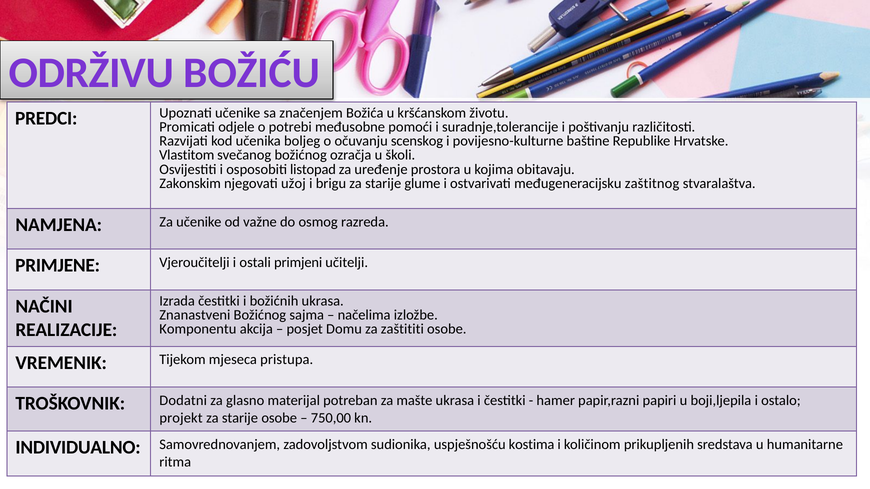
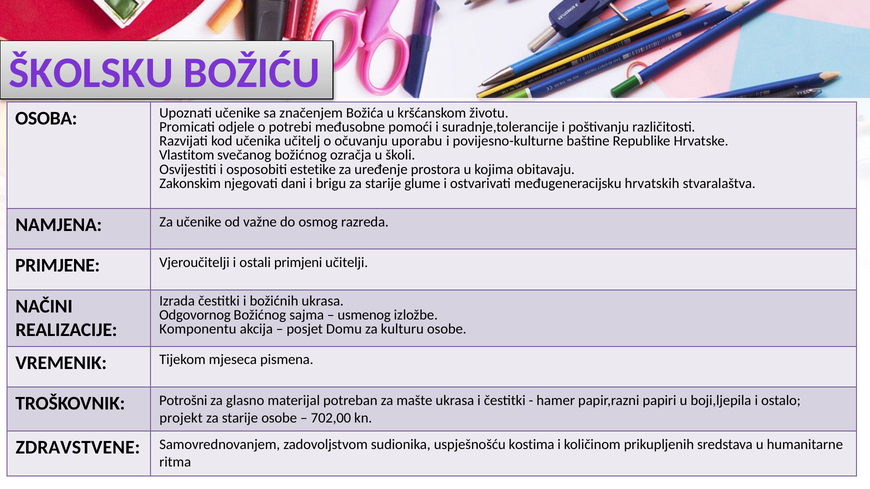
ODRŽIVU: ODRŽIVU -> ŠKOLSKU
PREDCI: PREDCI -> OSOBA
boljeg: boljeg -> učitelj
scenskog: scenskog -> uporabu
listopad: listopad -> estetike
užoj: užoj -> dani
zaštitnog: zaštitnog -> hrvatskih
Znanastveni: Znanastveni -> Odgovornog
načelima: načelima -> usmenog
zaštititi: zaštititi -> kulturu
pristupa: pristupa -> pismena
Dodatni: Dodatni -> Potrošni
750,00: 750,00 -> 702,00
INDIVIDUALNO: INDIVIDUALNO -> ZDRAVSTVENE
